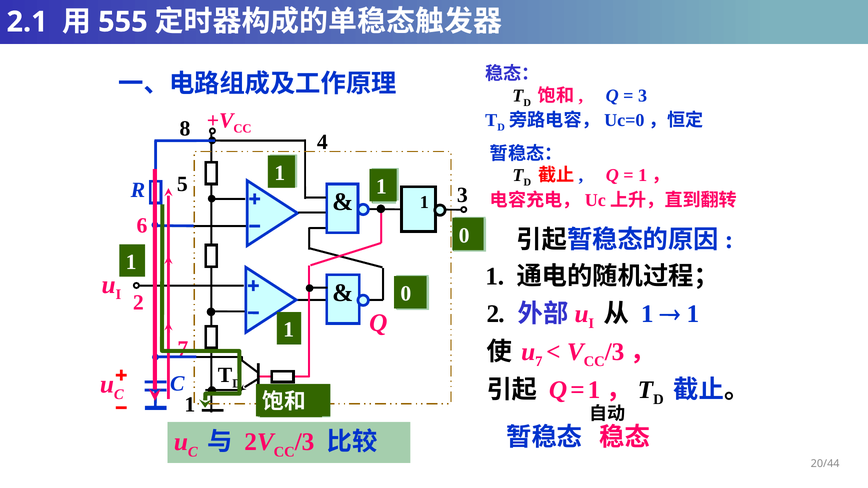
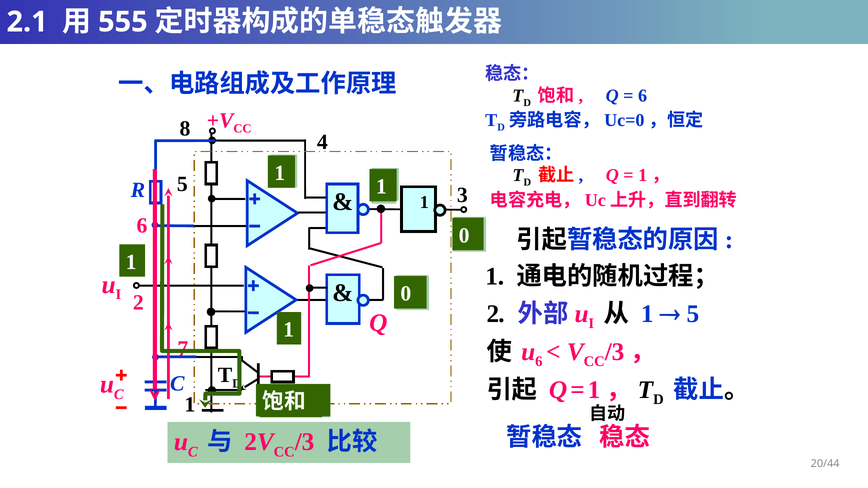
3 at (643, 96): 3 -> 6
1 at (693, 314): 1 -> 5
7 at (539, 362): 7 -> 6
